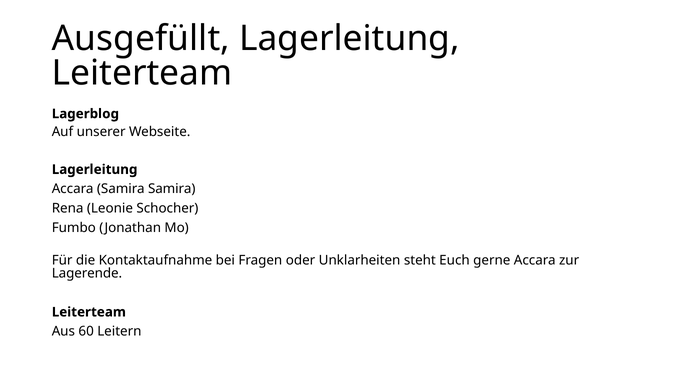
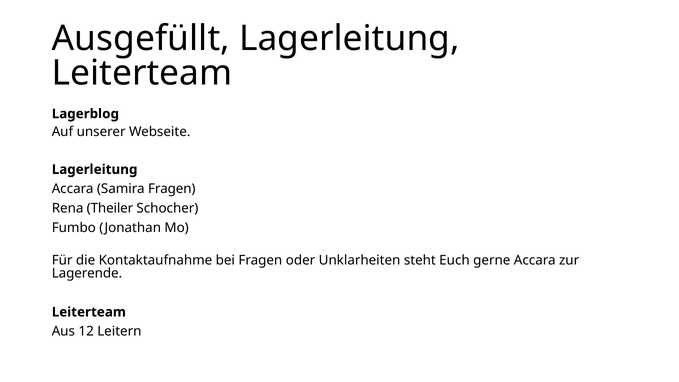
Samira Samira: Samira -> Fragen
Leonie: Leonie -> Theiler
60: 60 -> 12
